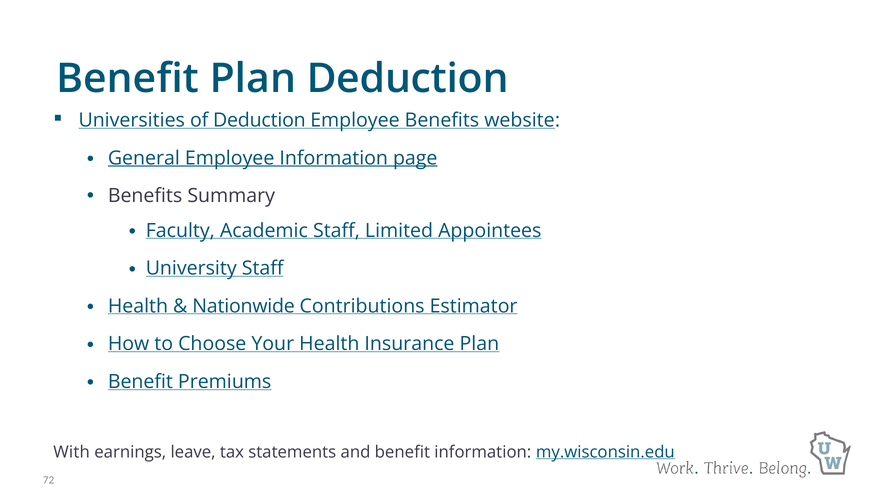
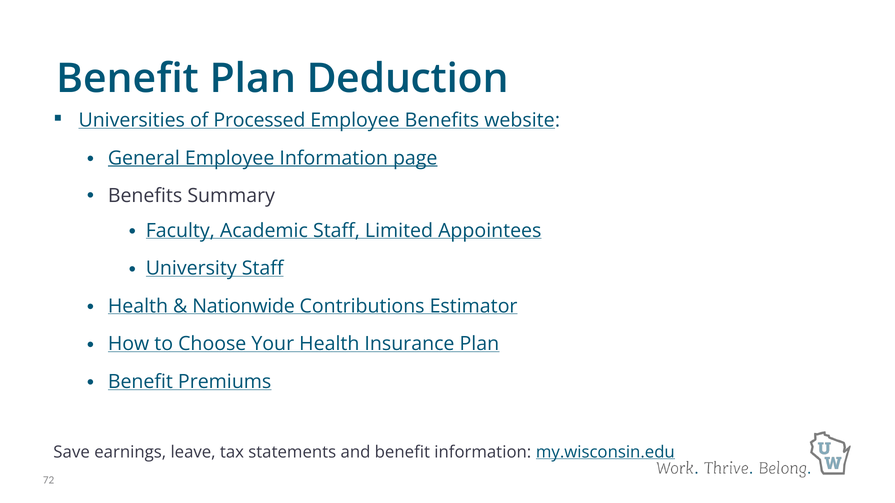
of Deduction: Deduction -> Processed
With: With -> Save
